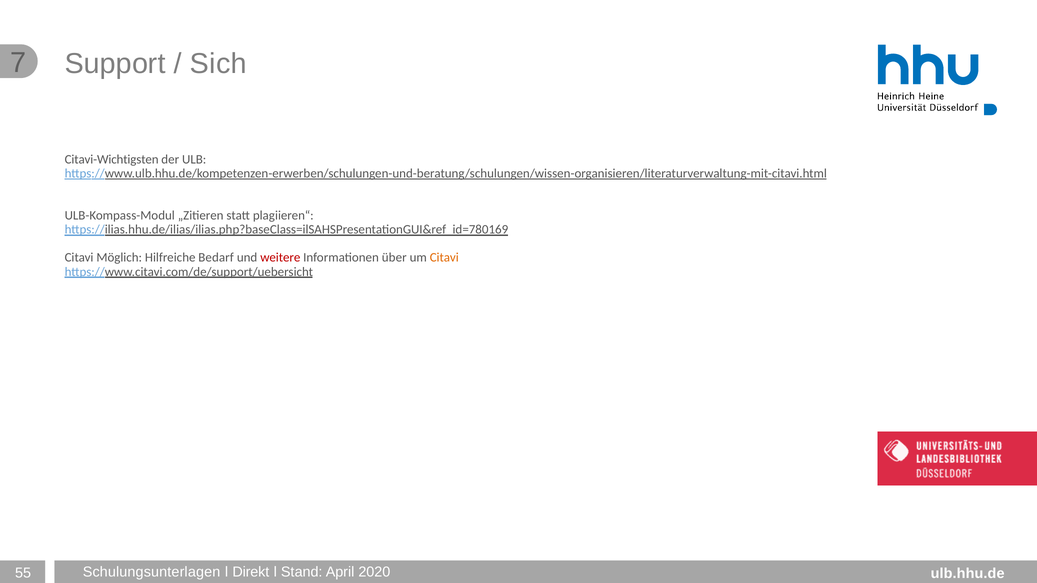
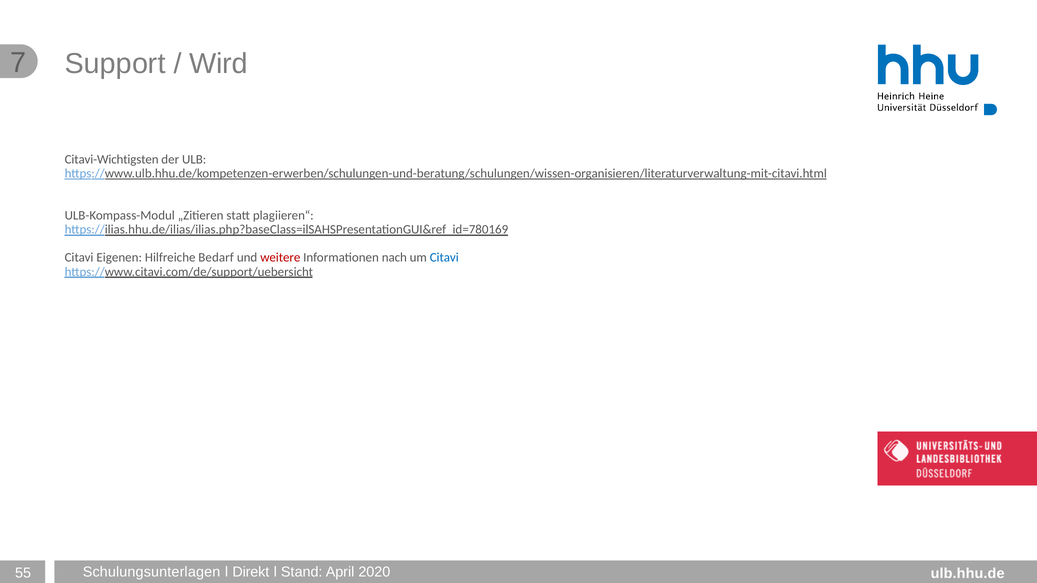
Sich: Sich -> Wird
Möglich: Möglich -> Eigenen
über: über -> nach
Citavi at (444, 258) colour: orange -> blue
